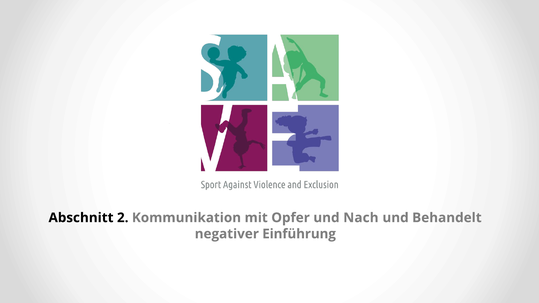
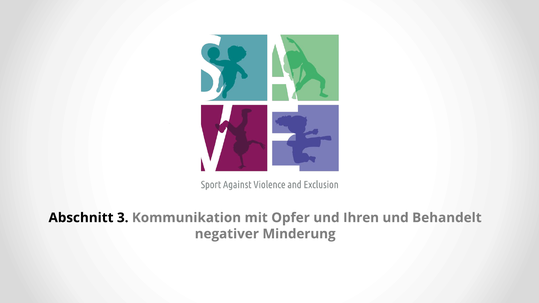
2: 2 -> 3
Nach: Nach -> Ihren
Einführung: Einführung -> Minderung
